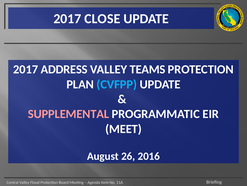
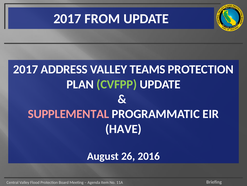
CLOSE: CLOSE -> FROM
CVFPP colour: light blue -> light green
MEET: MEET -> HAVE
